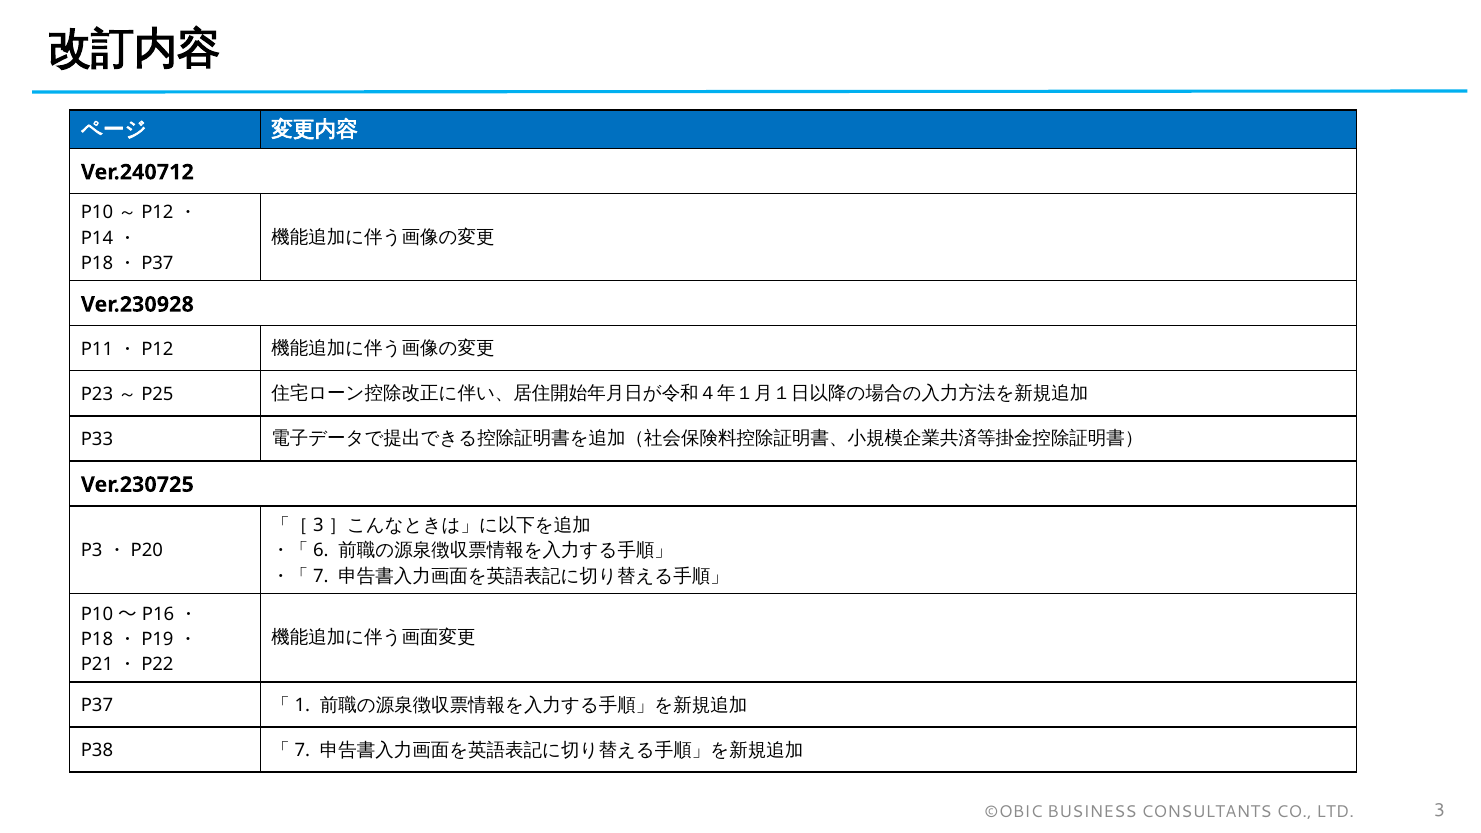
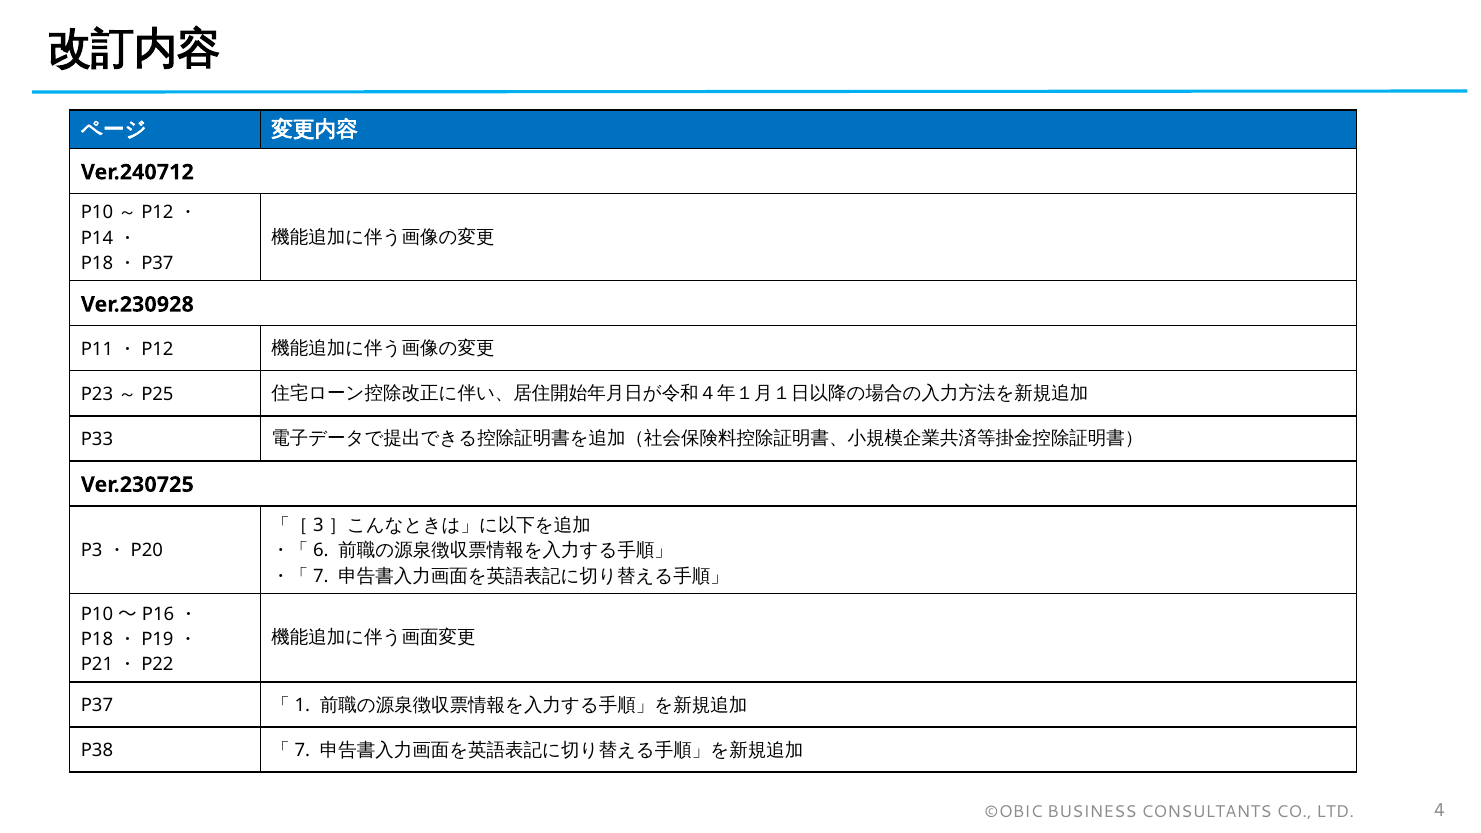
LTD 3: 3 -> 4
